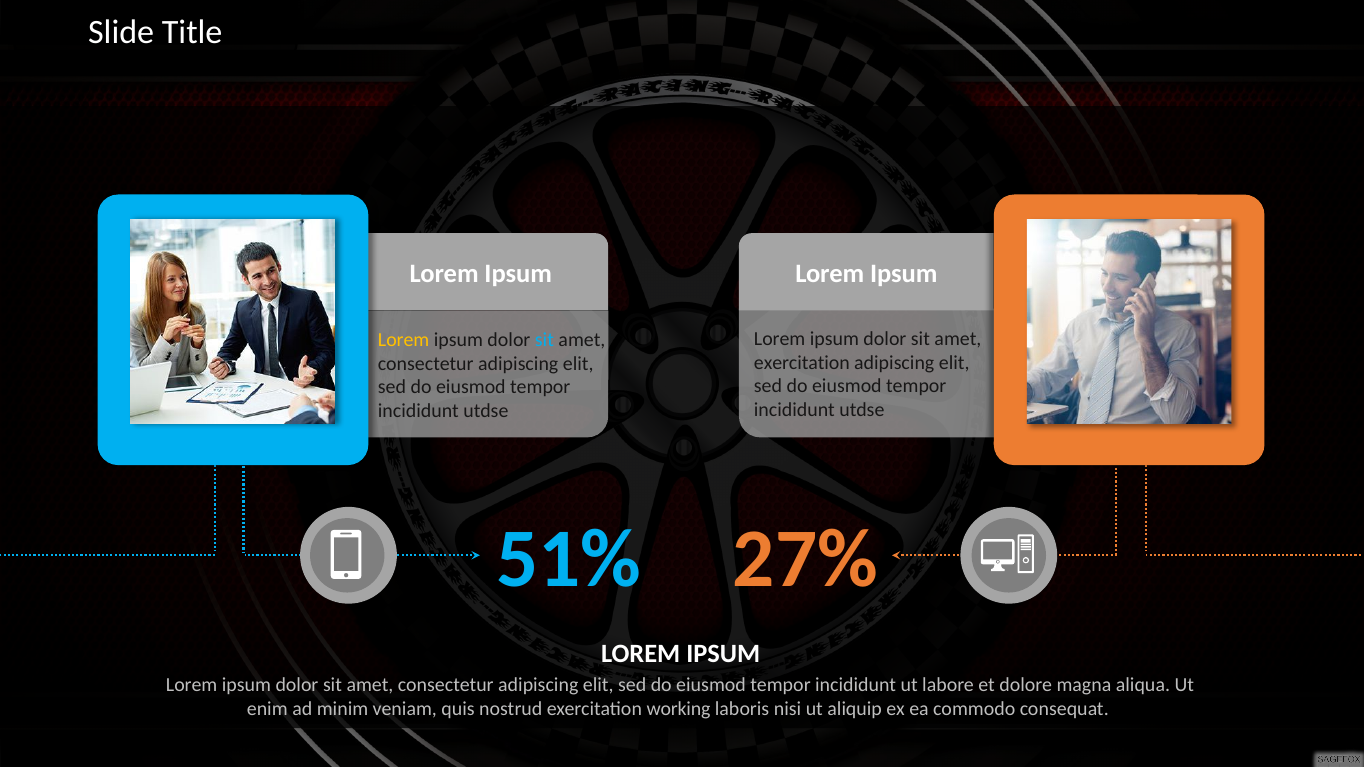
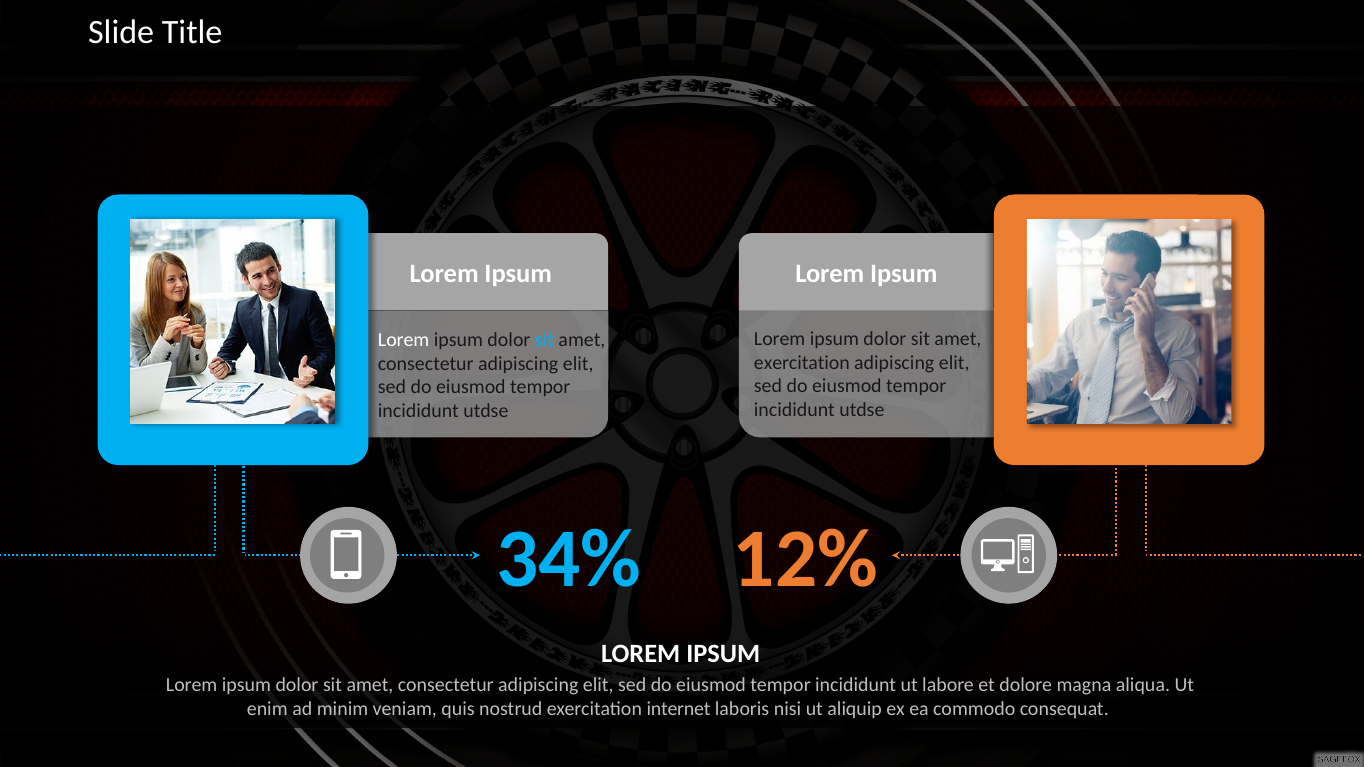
Lorem at (404, 340) colour: yellow -> white
51%: 51% -> 34%
27%: 27% -> 12%
working: working -> internet
